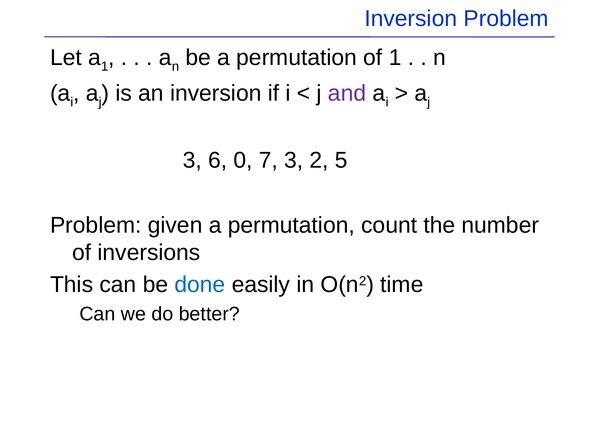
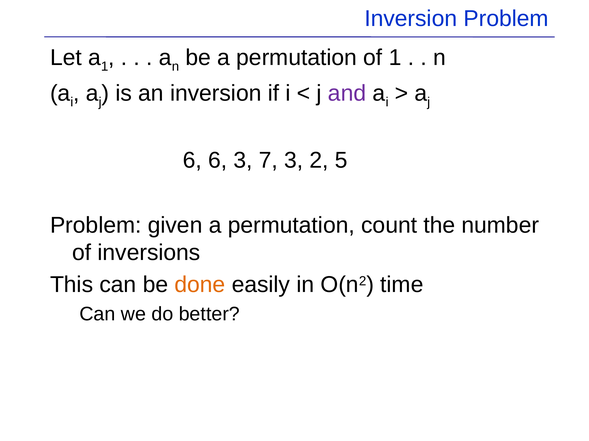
3 at (192, 161): 3 -> 6
6 0: 0 -> 3
done colour: blue -> orange
